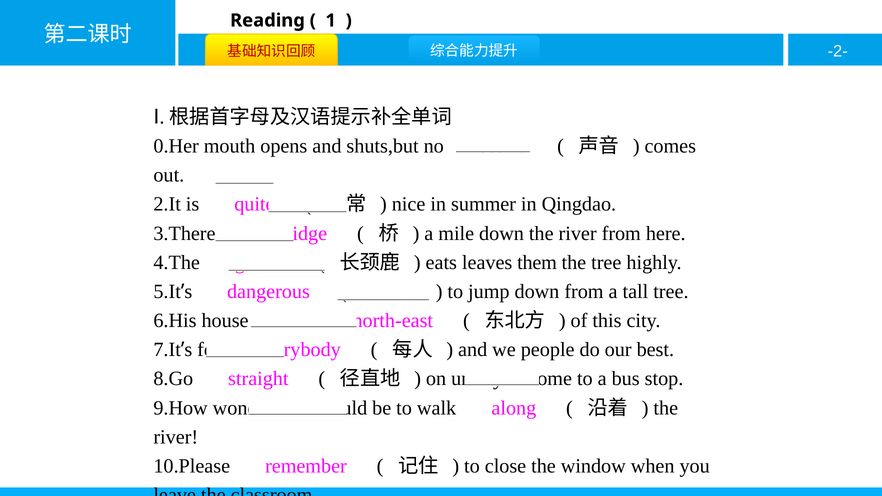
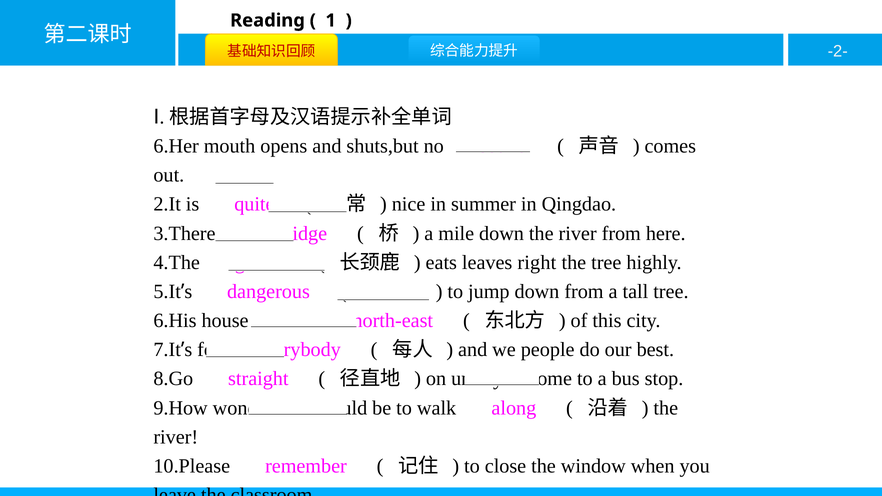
0.Her: 0.Her -> 6.Her
them: them -> right
